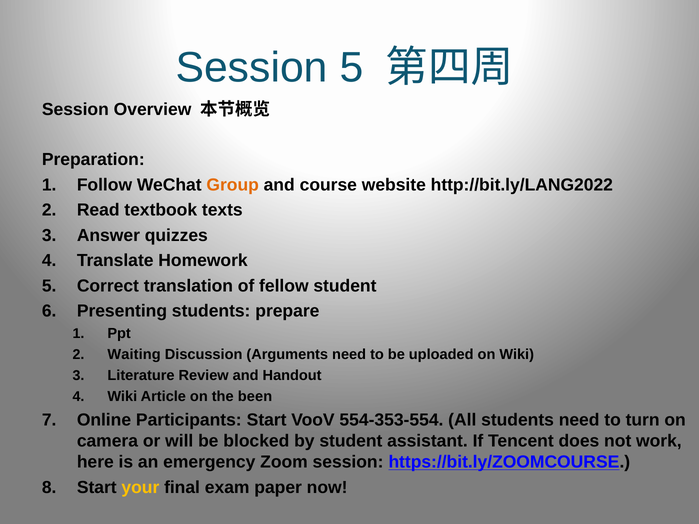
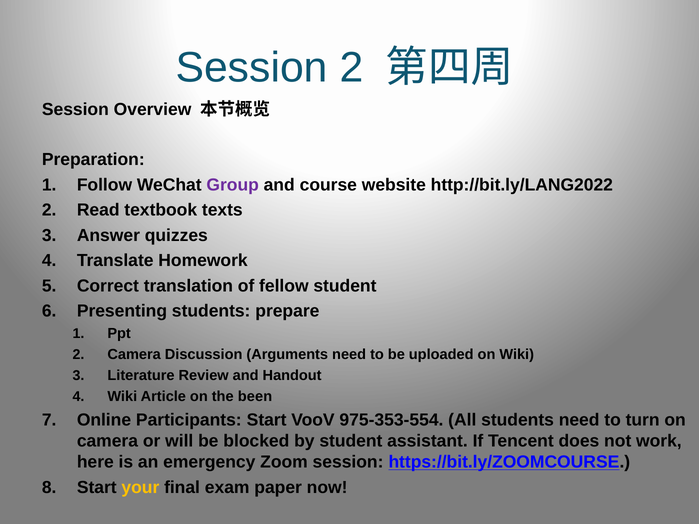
Session 5: 5 -> 2
Group colour: orange -> purple
Waiting at (134, 355): Waiting -> Camera
554-353-554: 554-353-554 -> 975-353-554
